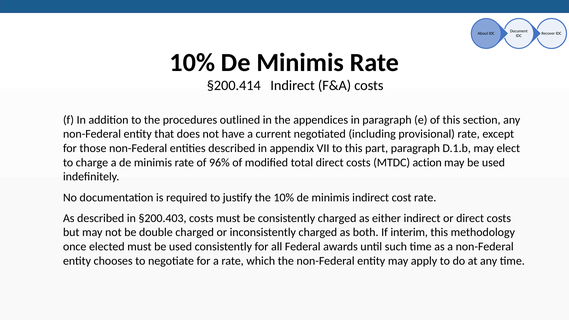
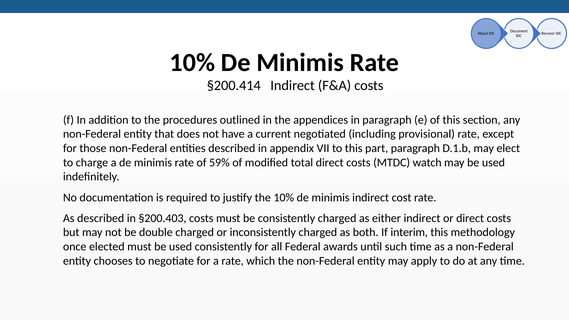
96%: 96% -> 59%
action: action -> watch
